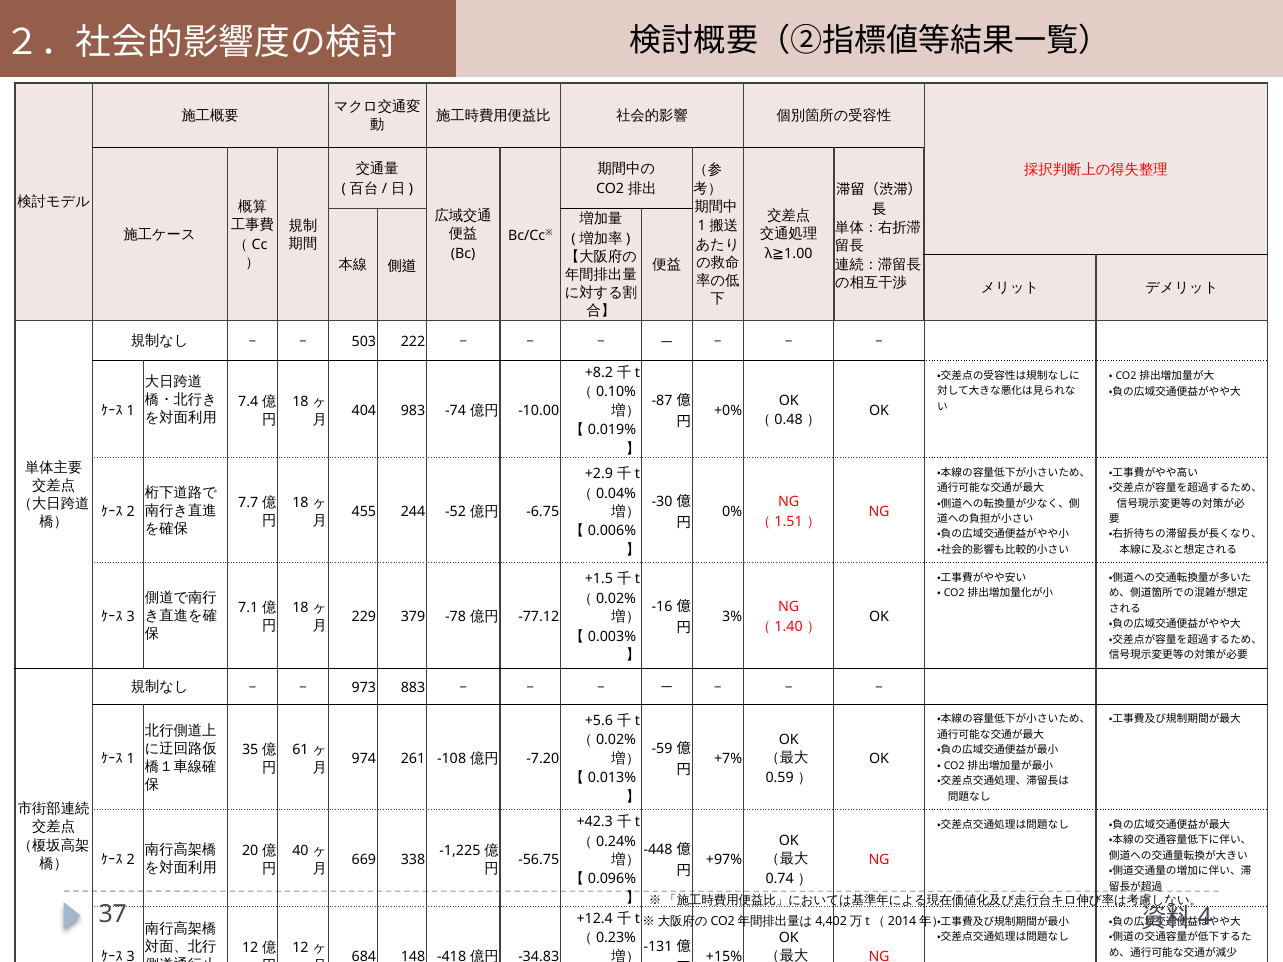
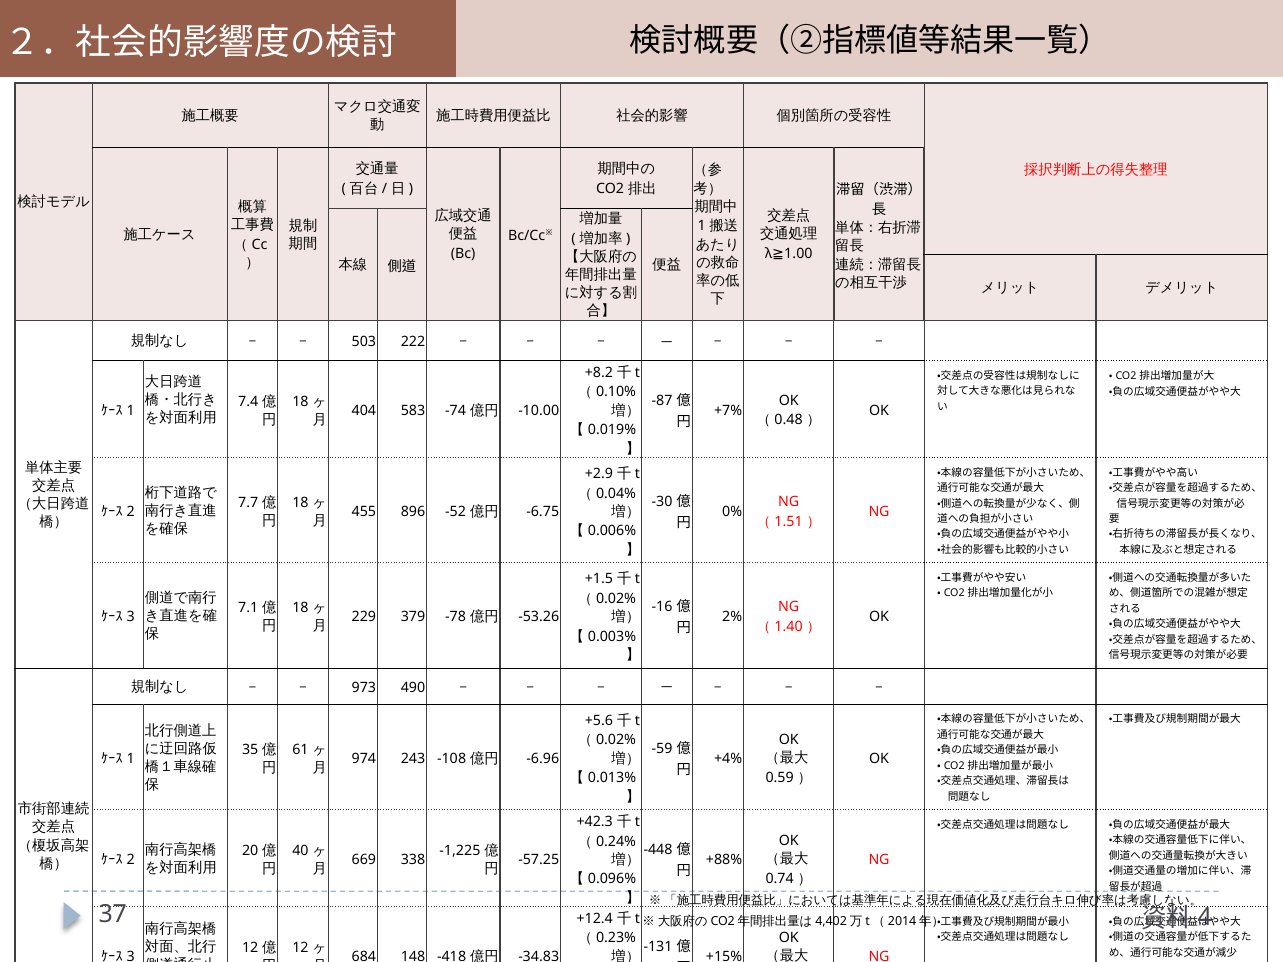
983: 983 -> 583
+0%: +0% -> +7%
244: 244 -> 896
-77.12: -77.12 -> -53.26
3%: 3% -> 2%
883: 883 -> 490
261: 261 -> 243
-7.20: -7.20 -> -6.96
+7%: +7% -> +4%
-56.75: -56.75 -> -57.25
+97%: +97% -> +88%
